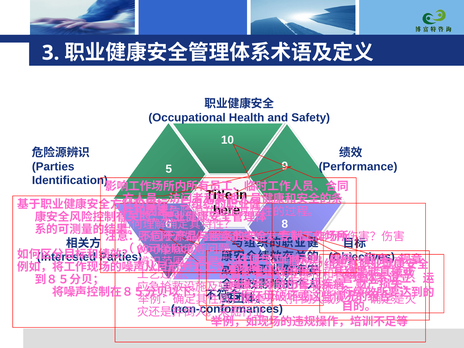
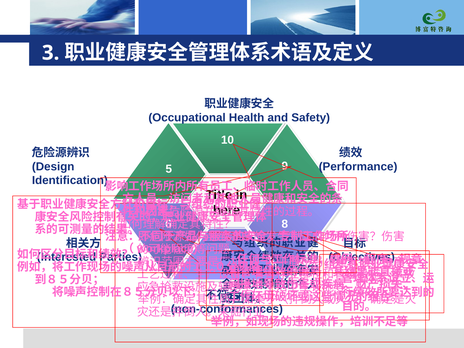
Parties at (53, 167): Parties -> Design
